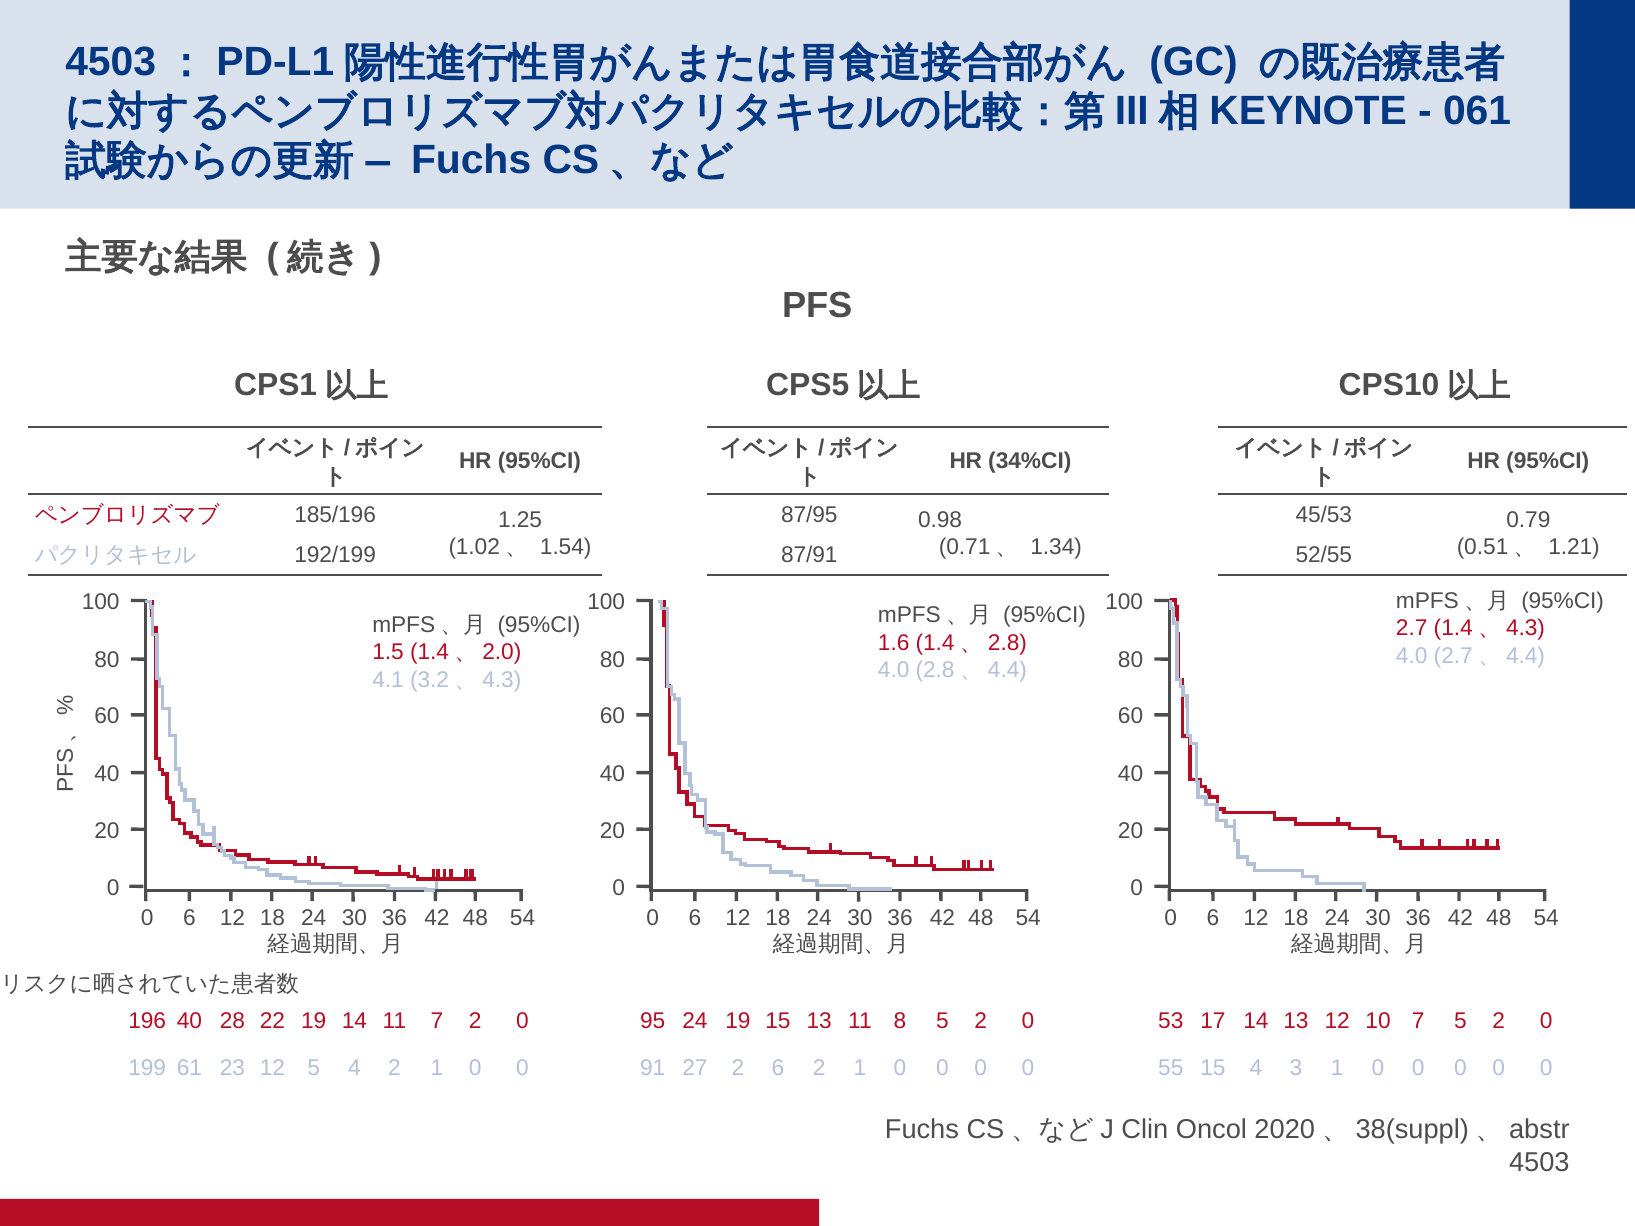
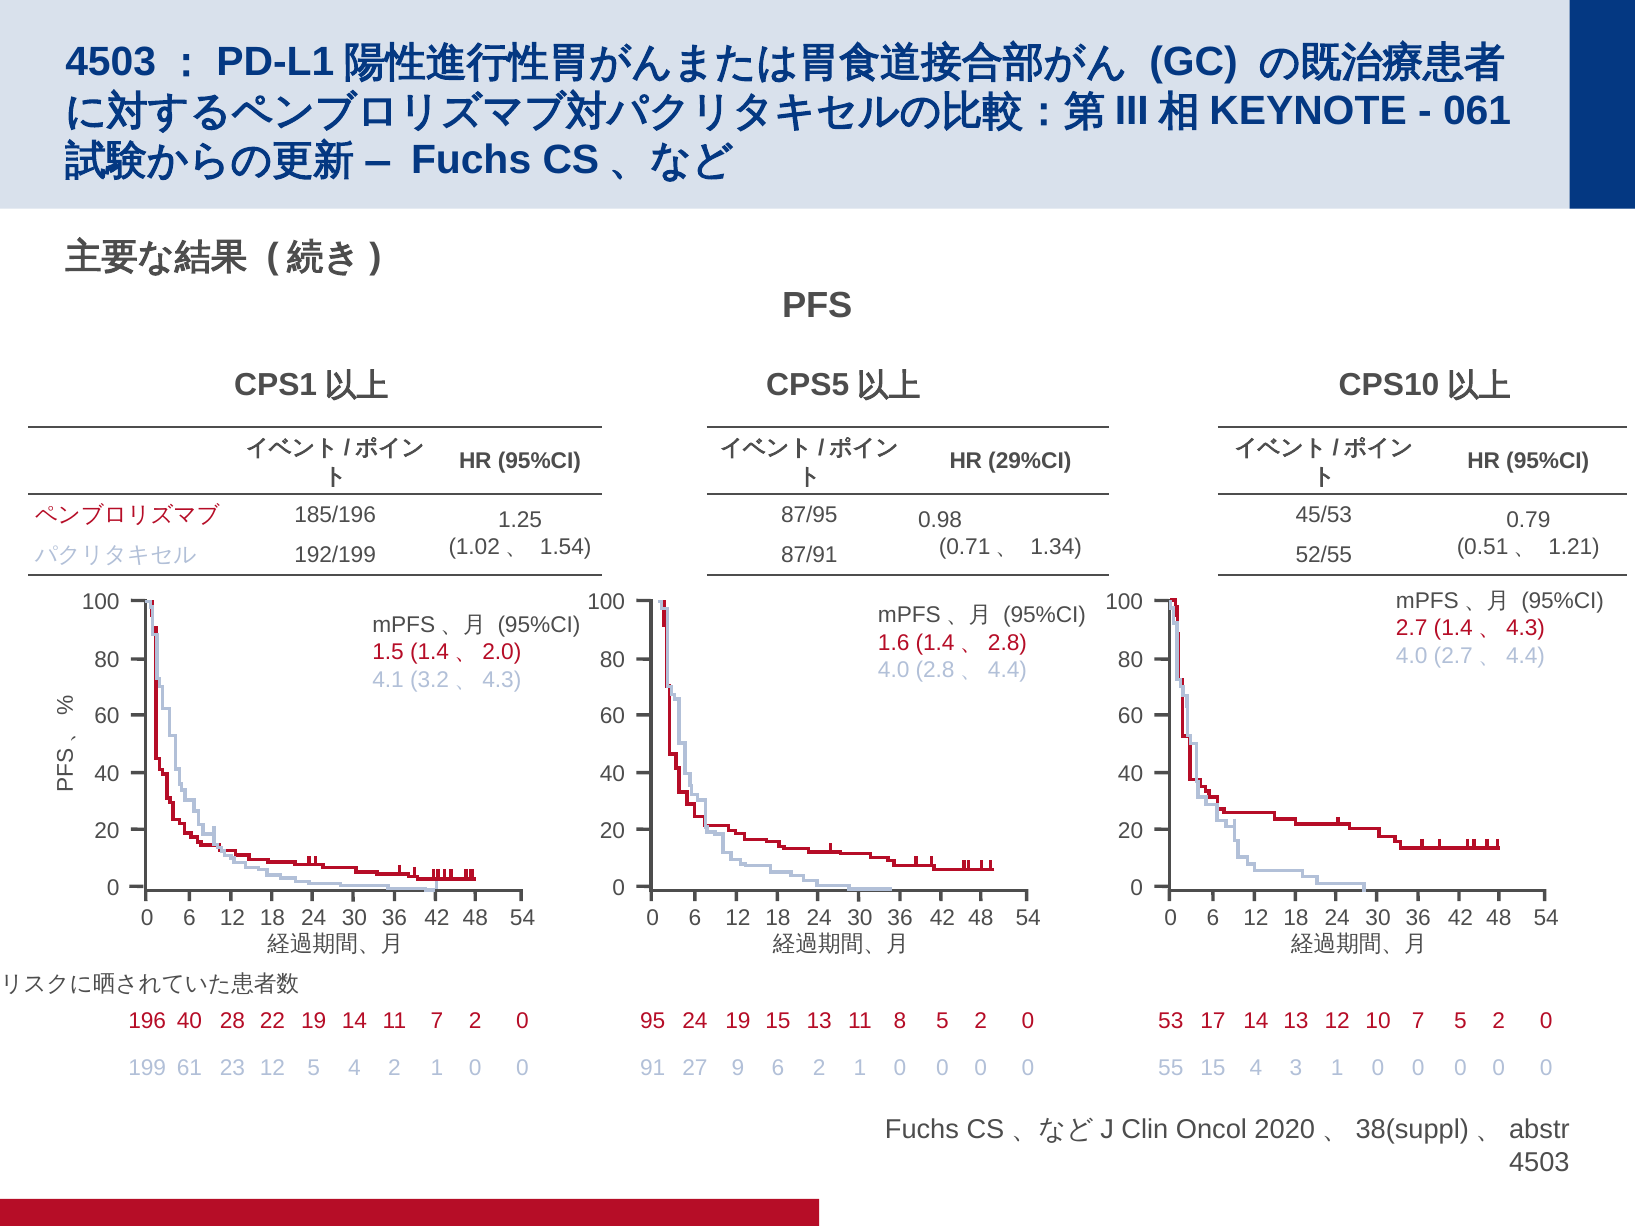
34%CI: 34%CI -> 29%CI
27 2: 2 -> 9
